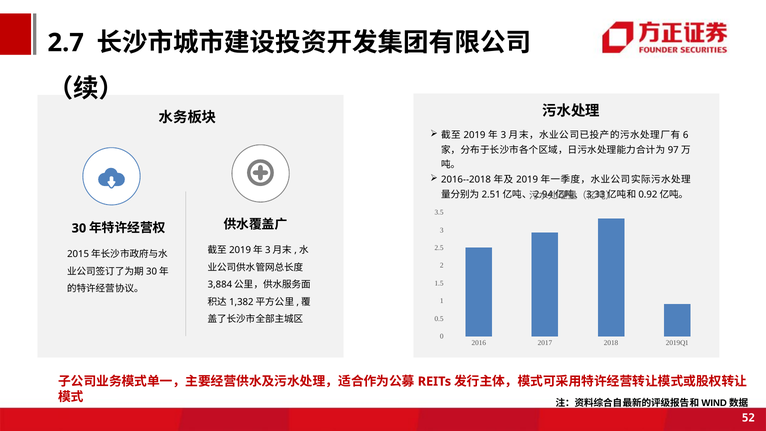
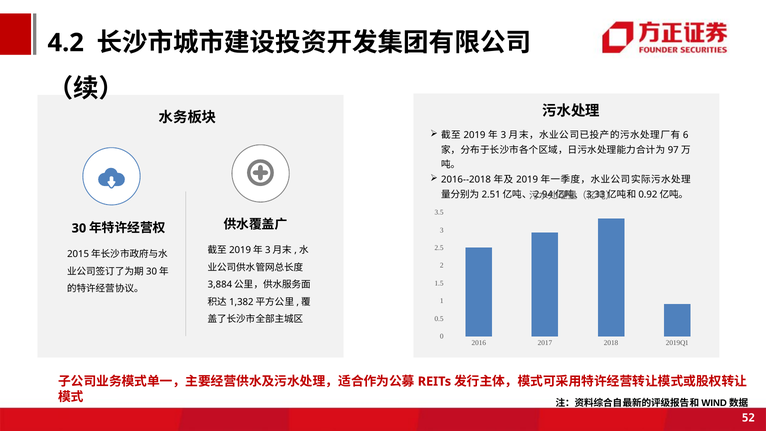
2.7: 2.7 -> 4.2
